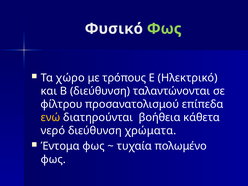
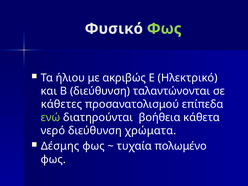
χώρο: χώρο -> ήλιου
τρόπους: τρόπους -> ακριβώς
φίλτρου: φίλτρου -> κάθετες
ενώ colour: yellow -> light green
Έντομα: Έντομα -> Δέσμης
